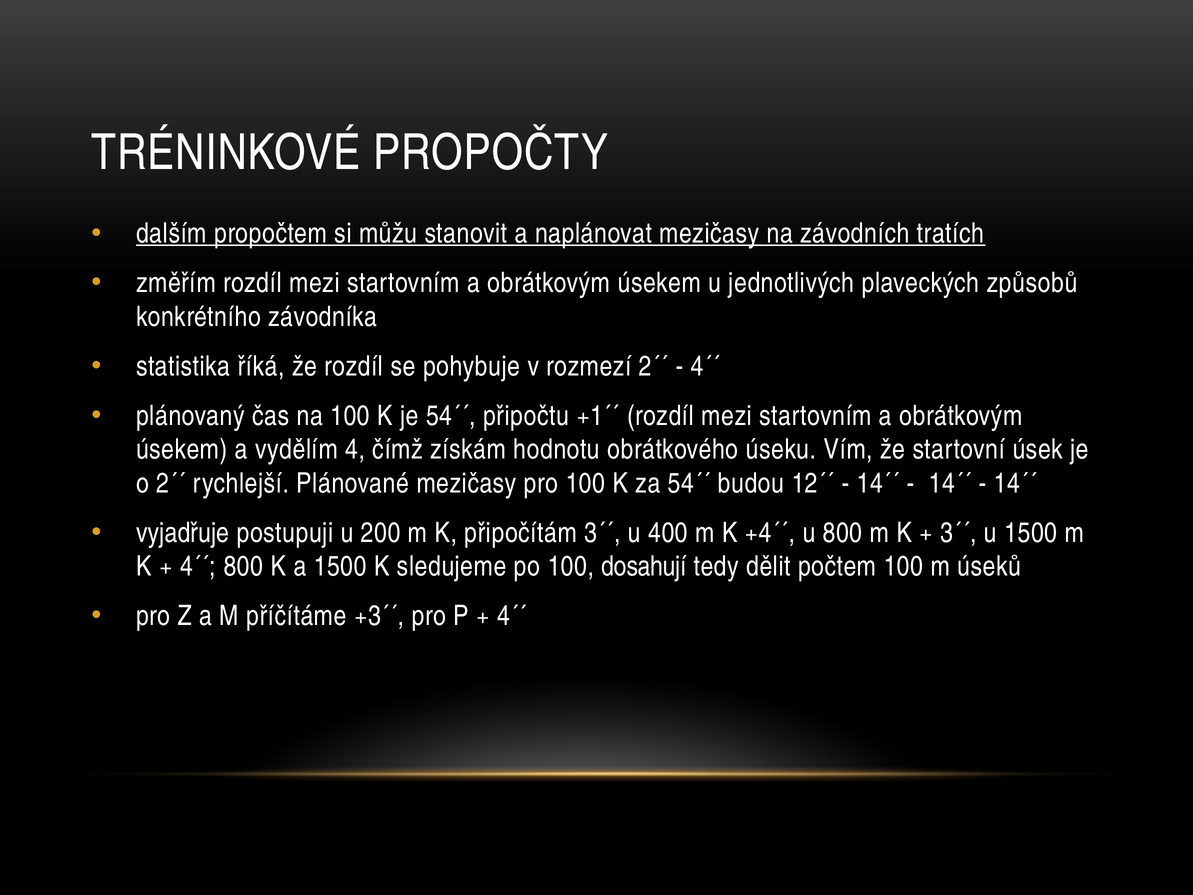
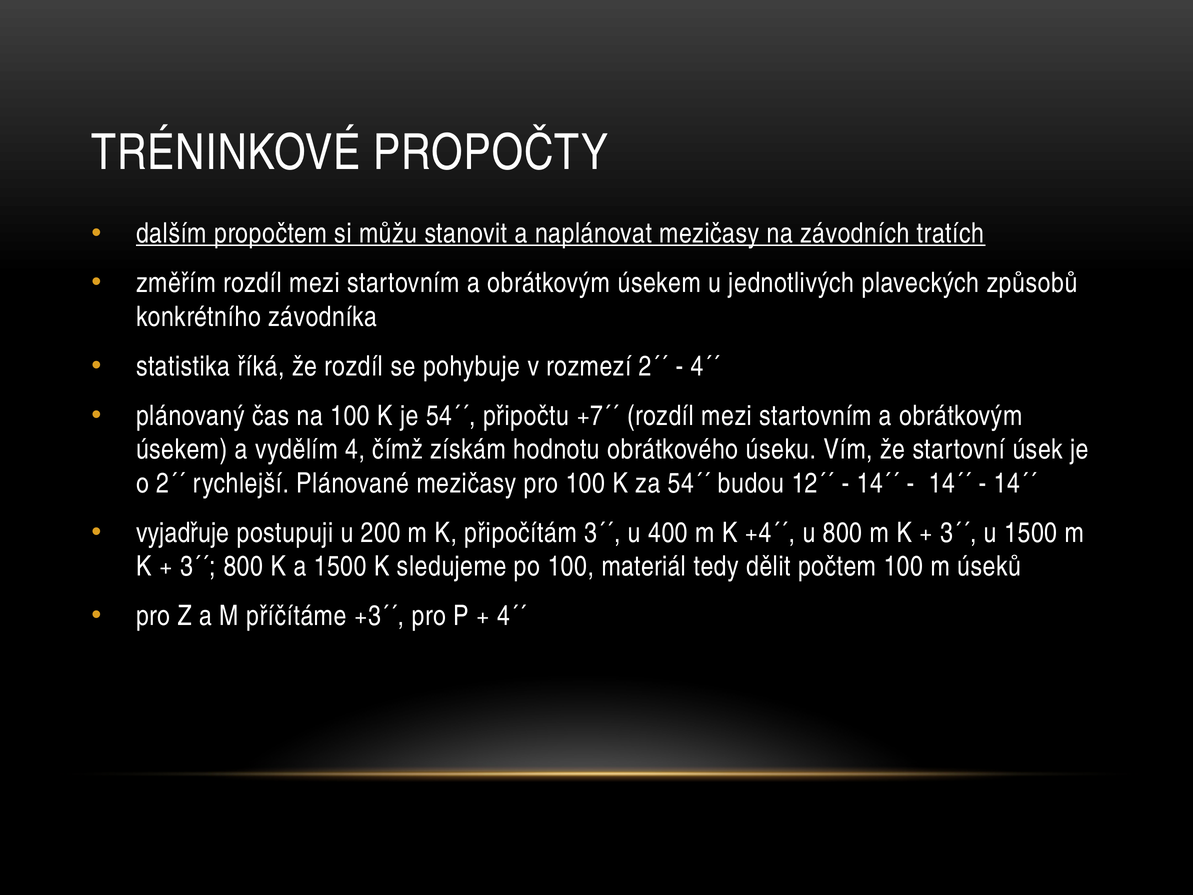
+1´´: +1´´ -> +7´´
4´´ at (198, 567): 4´´ -> 3´´
dosahují: dosahují -> materiál
